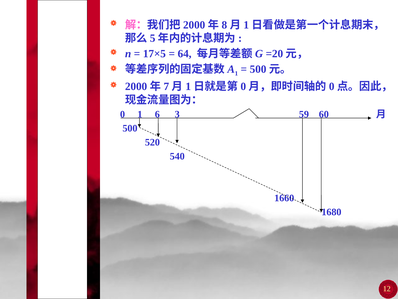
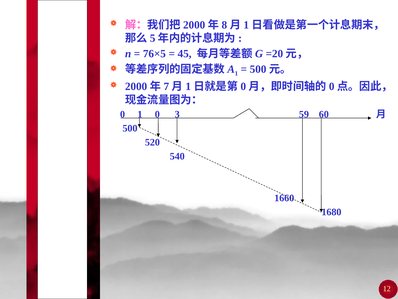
17×5: 17×5 -> 76×5
64: 64 -> 45
1 6: 6 -> 0
